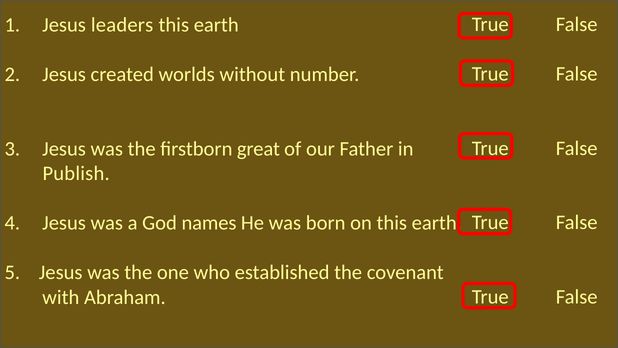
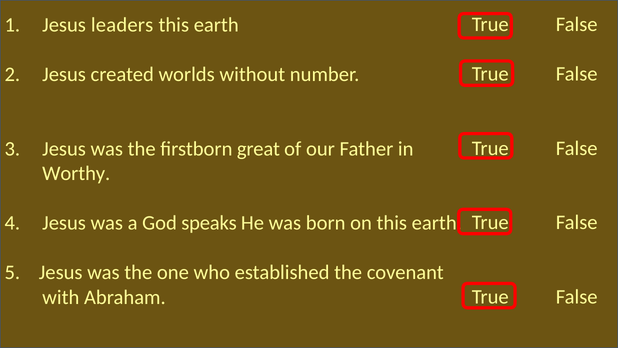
Publish: Publish -> Worthy
names: names -> speaks
